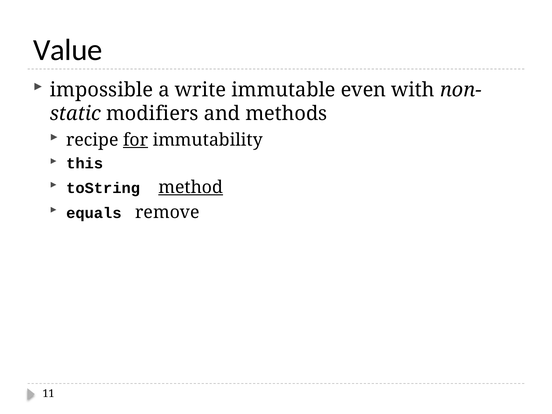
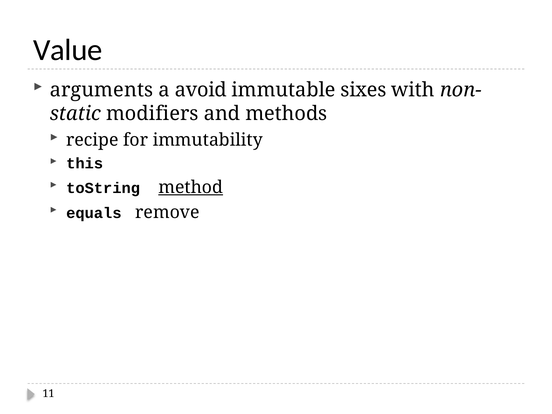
impossible: impossible -> arguments
write: write -> avoid
even: even -> sixes
for underline: present -> none
